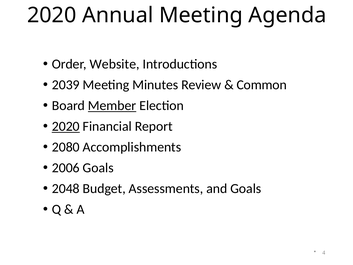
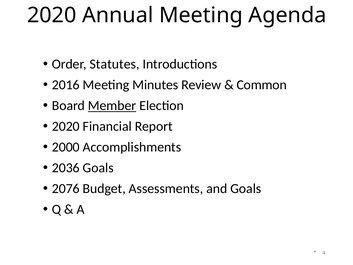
Website: Website -> Statutes
2039: 2039 -> 2016
2020 at (66, 126) underline: present -> none
2080: 2080 -> 2000
2006: 2006 -> 2036
2048: 2048 -> 2076
